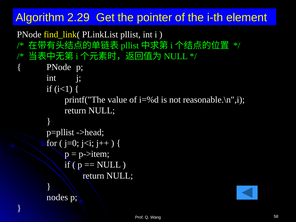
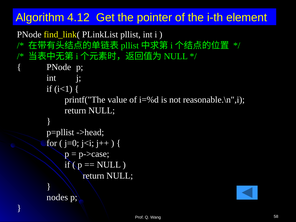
2.29: 2.29 -> 4.12
p->item: p->item -> p->case
